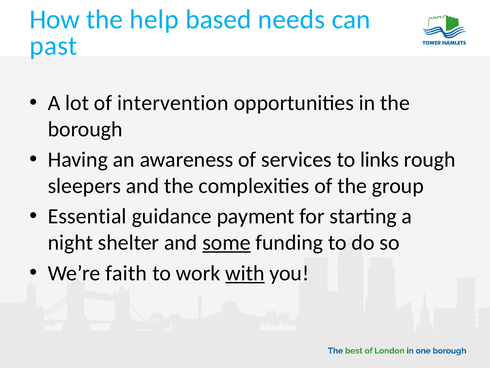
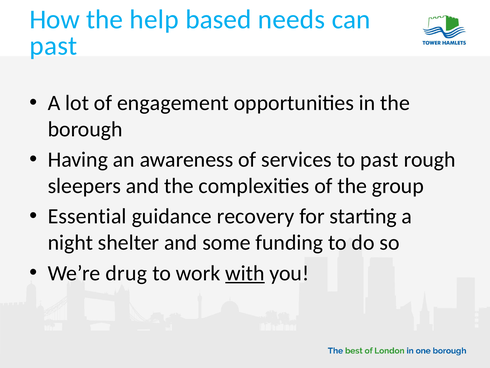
intervention: intervention -> engagement
to links: links -> past
payment: payment -> recovery
some underline: present -> none
faith: faith -> drug
